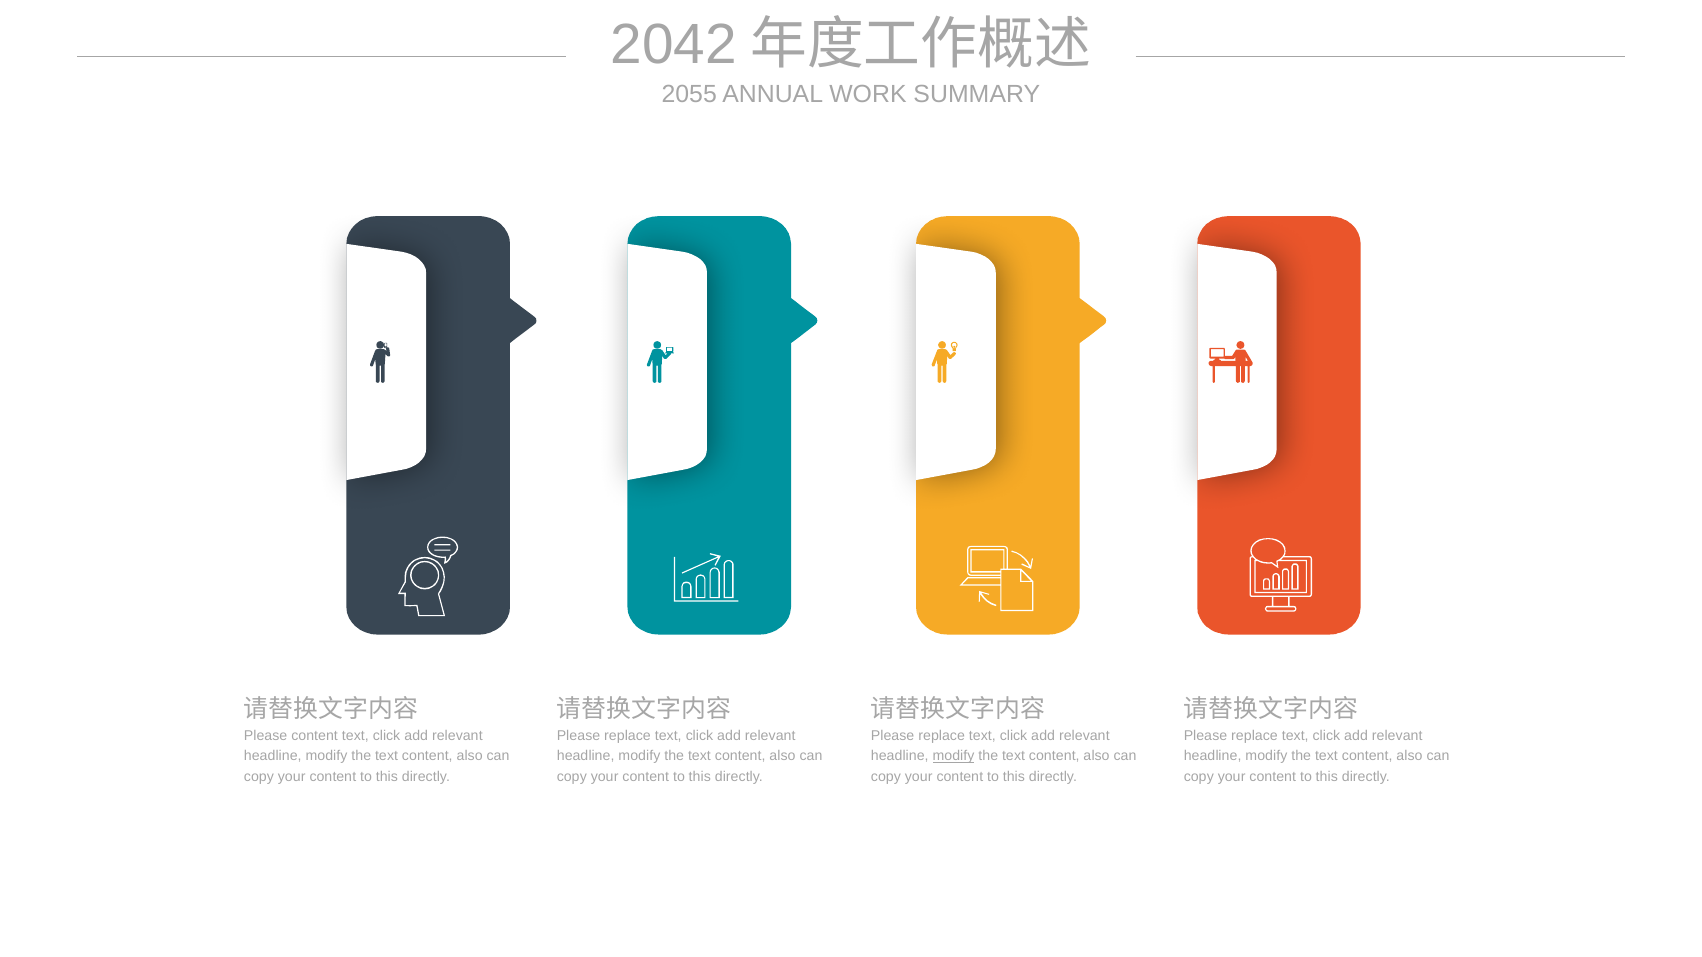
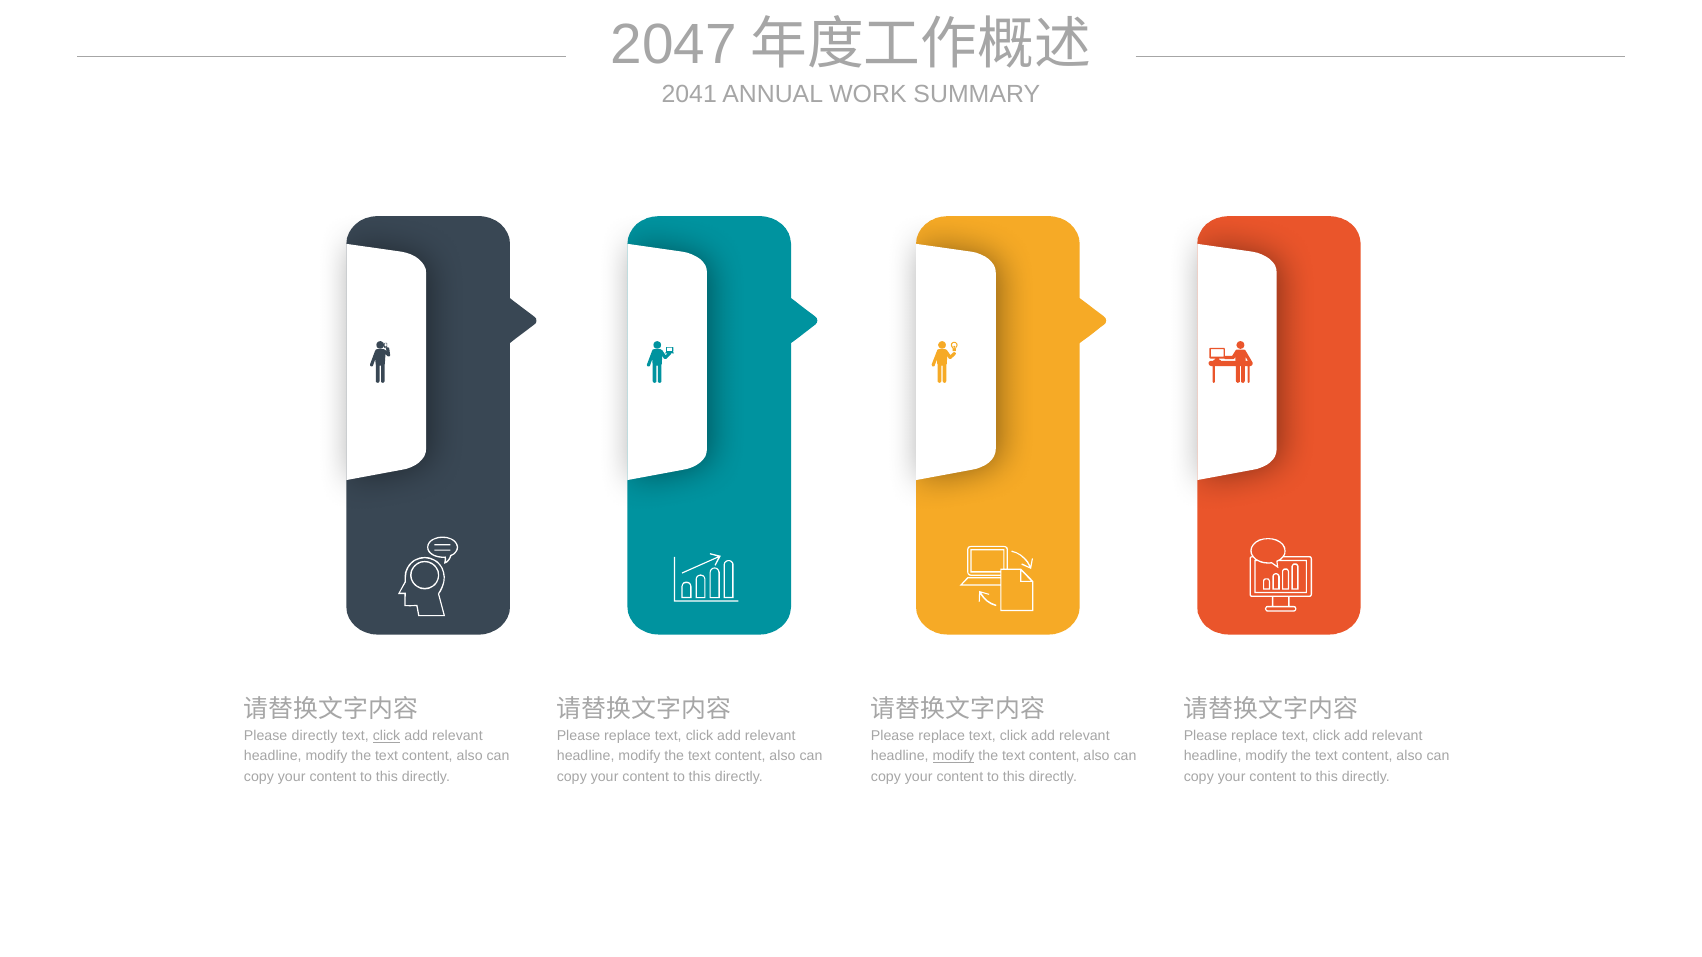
2042: 2042 -> 2047
2055: 2055 -> 2041
Please content: content -> directly
click at (387, 736) underline: none -> present
